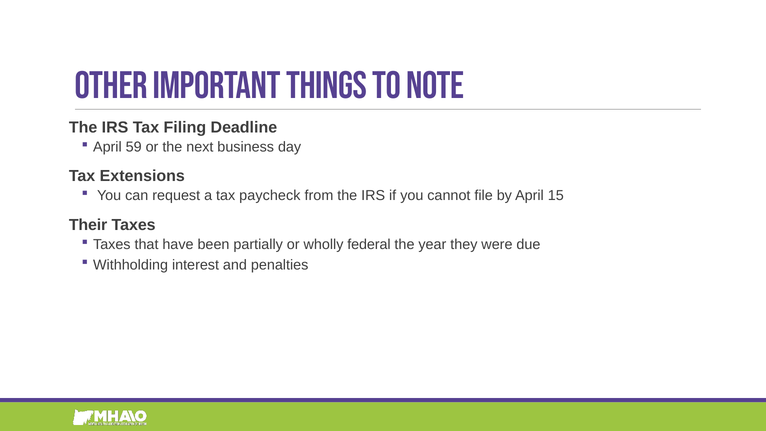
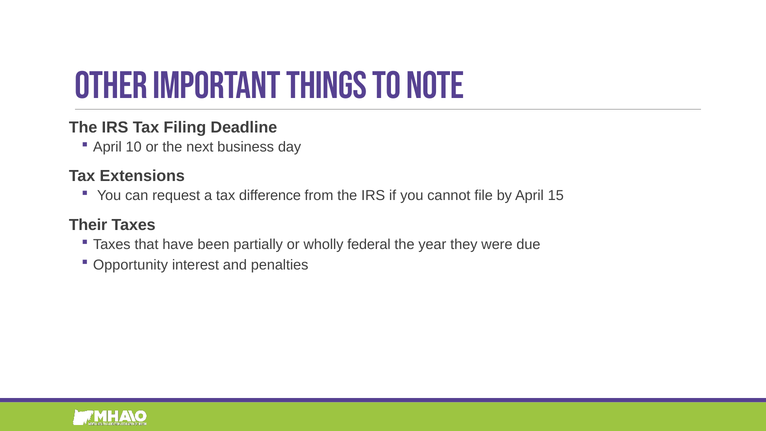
59: 59 -> 10
paycheck: paycheck -> difference
Withholding: Withholding -> Opportunity
